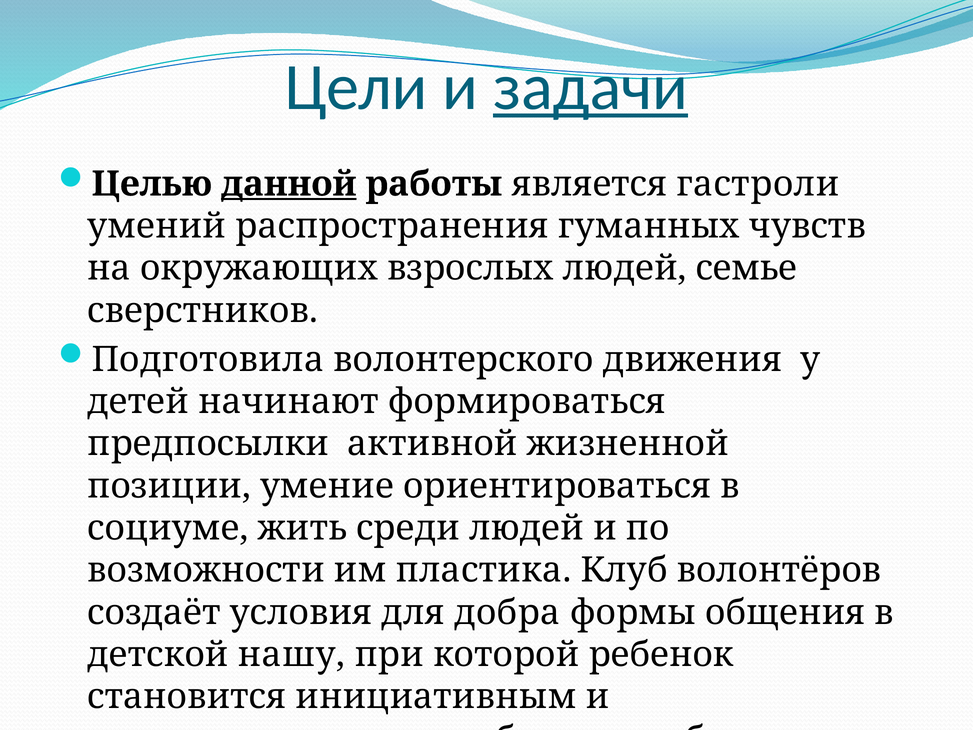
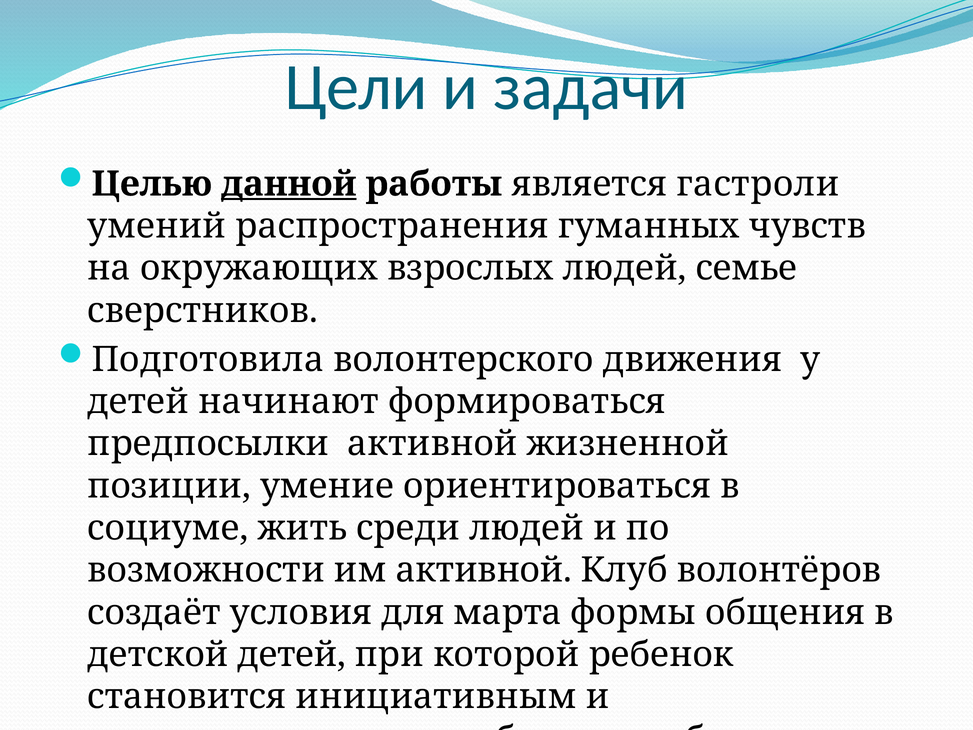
задачи underline: present -> none
им пластика: пластика -> активной
добра: добра -> марта
детской нашу: нашу -> детей
